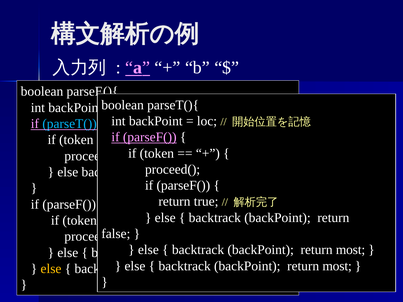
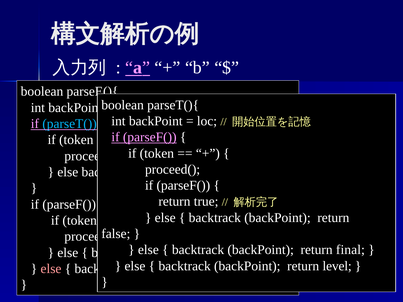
most at (351, 250): most -> final
most at (337, 266): most -> level
else at (51, 269) colour: yellow -> pink
